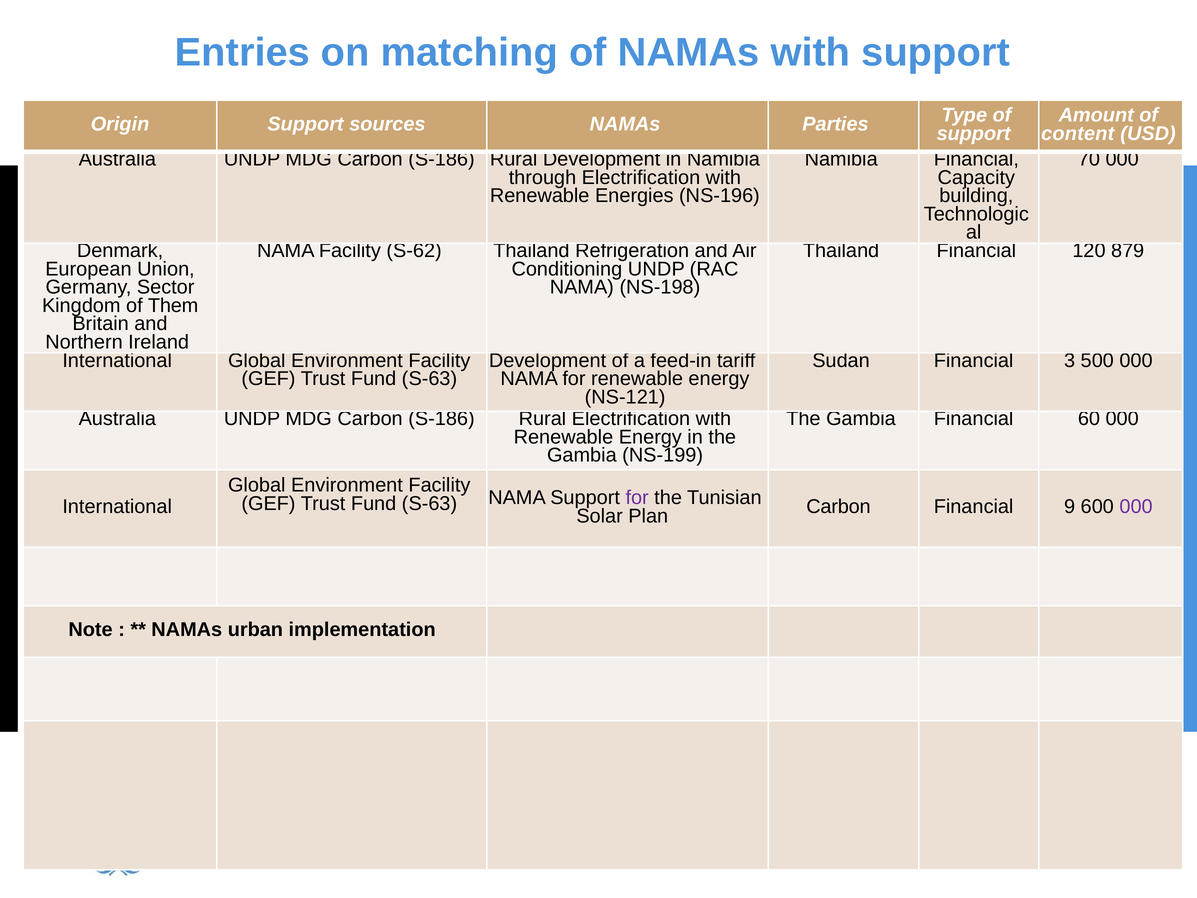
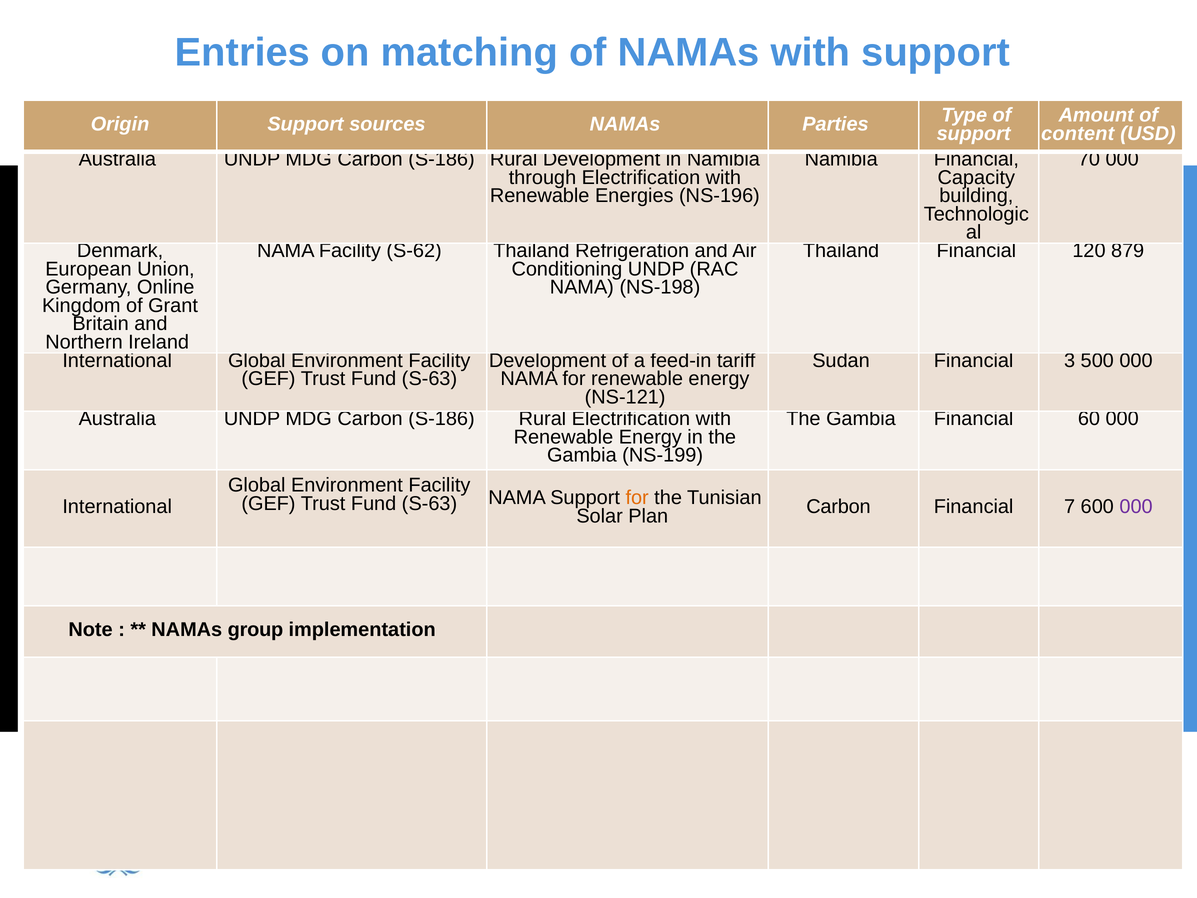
Sector: Sector -> Online
Them: Them -> Grant
for at (637, 498) colour: purple -> orange
9: 9 -> 7
urban: urban -> group
